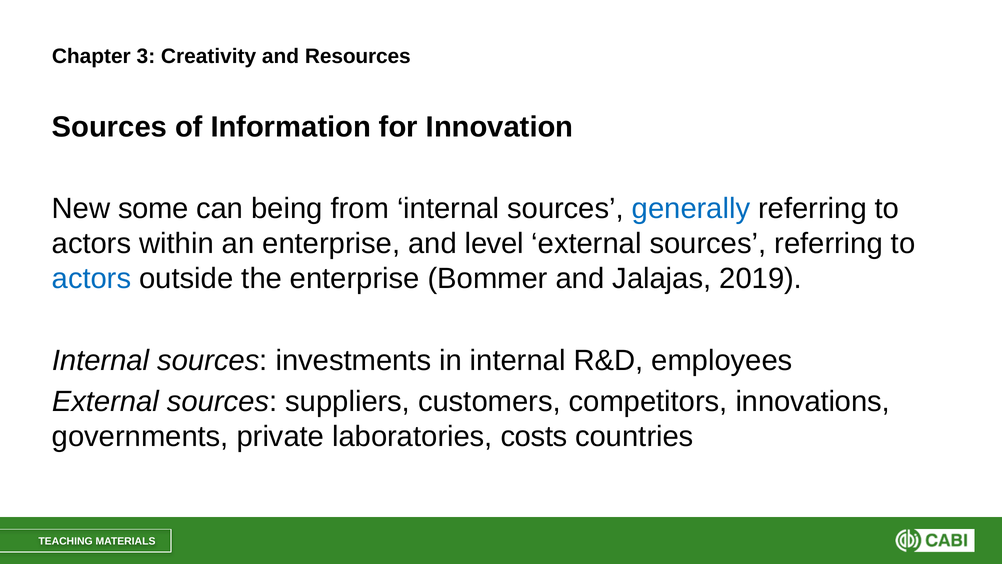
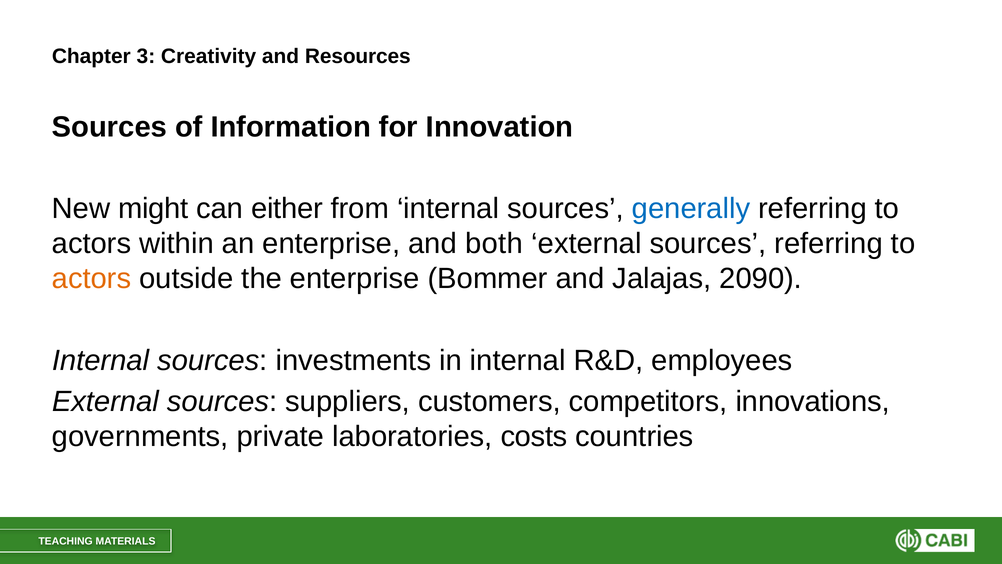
some: some -> might
being: being -> either
level: level -> both
actors at (92, 279) colour: blue -> orange
2019: 2019 -> 2090
